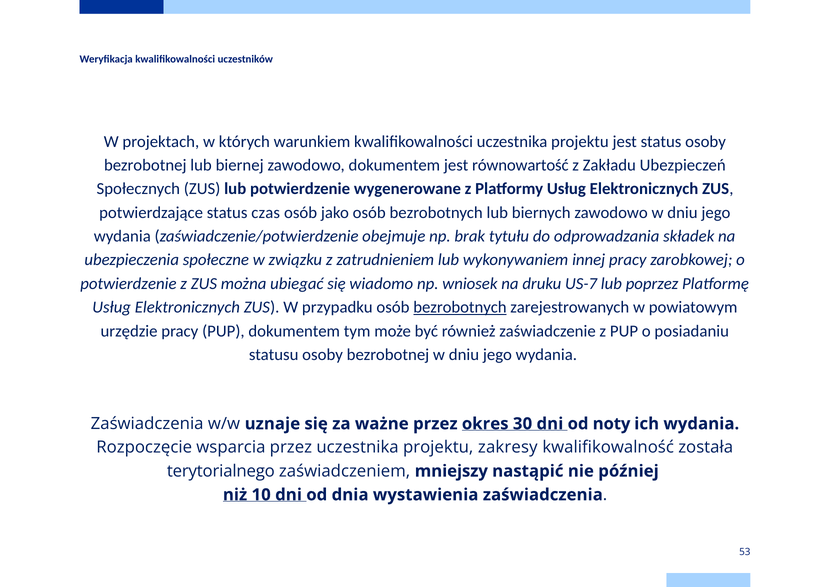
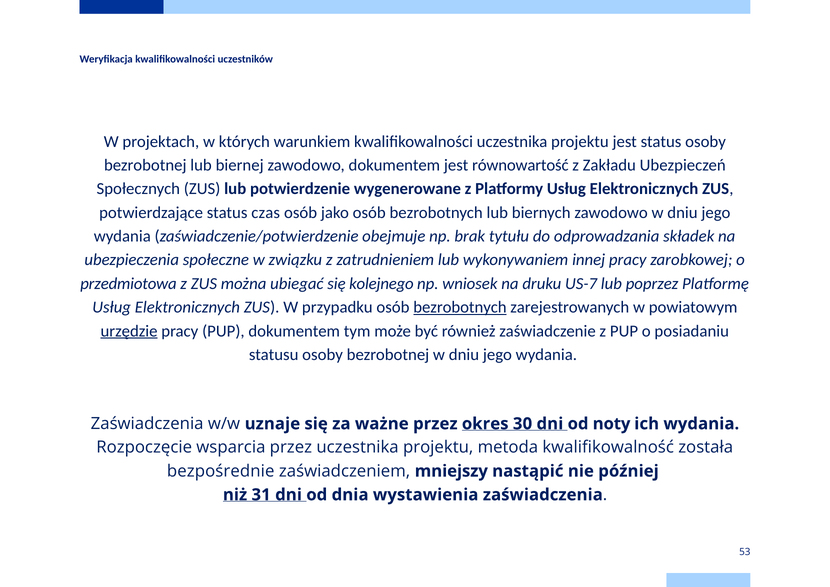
potwierdzenie at (128, 284): potwierdzenie -> przedmiotowa
wiadomo: wiadomo -> kolejnego
urzędzie underline: none -> present
zakresy: zakresy -> metoda
terytorialnego: terytorialnego -> bezpośrednie
10: 10 -> 31
